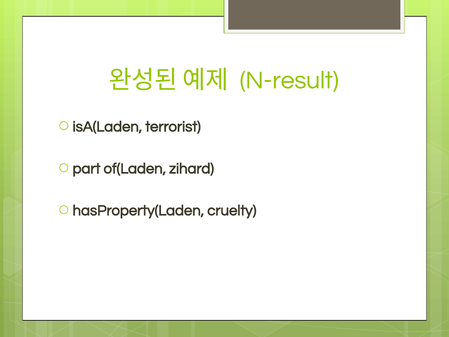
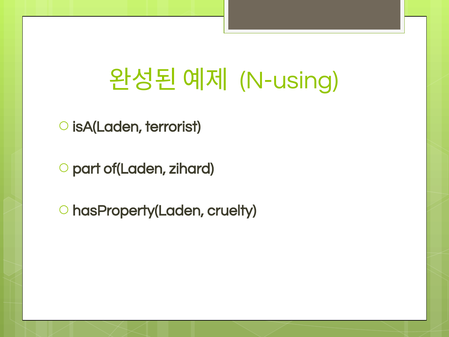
N-result: N-result -> N-using
